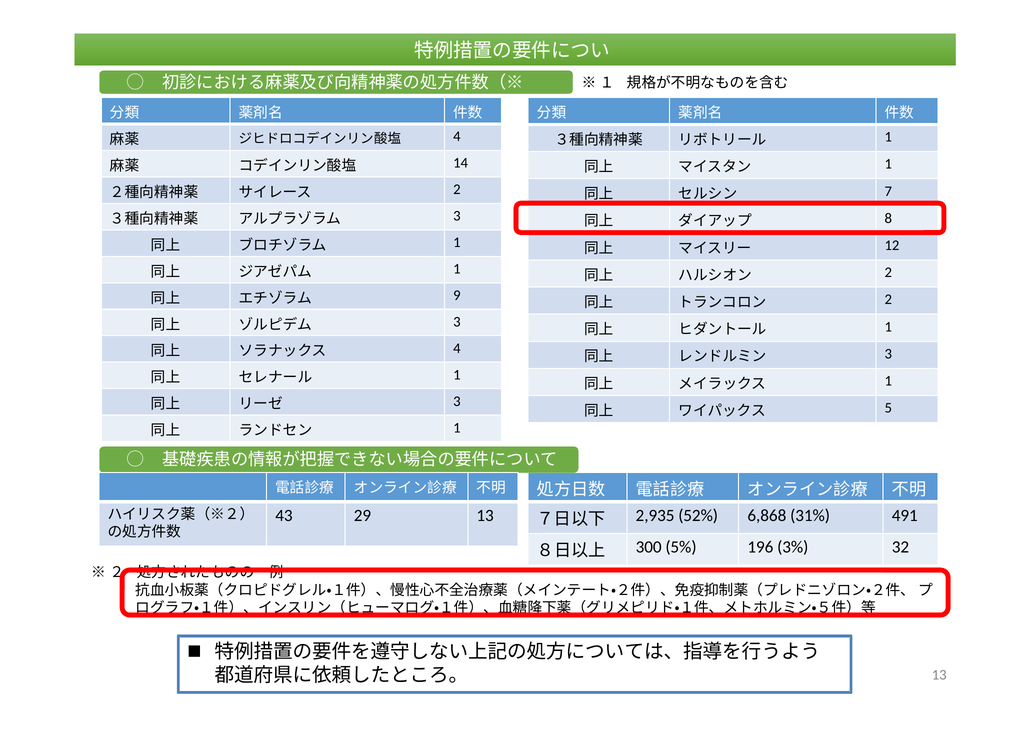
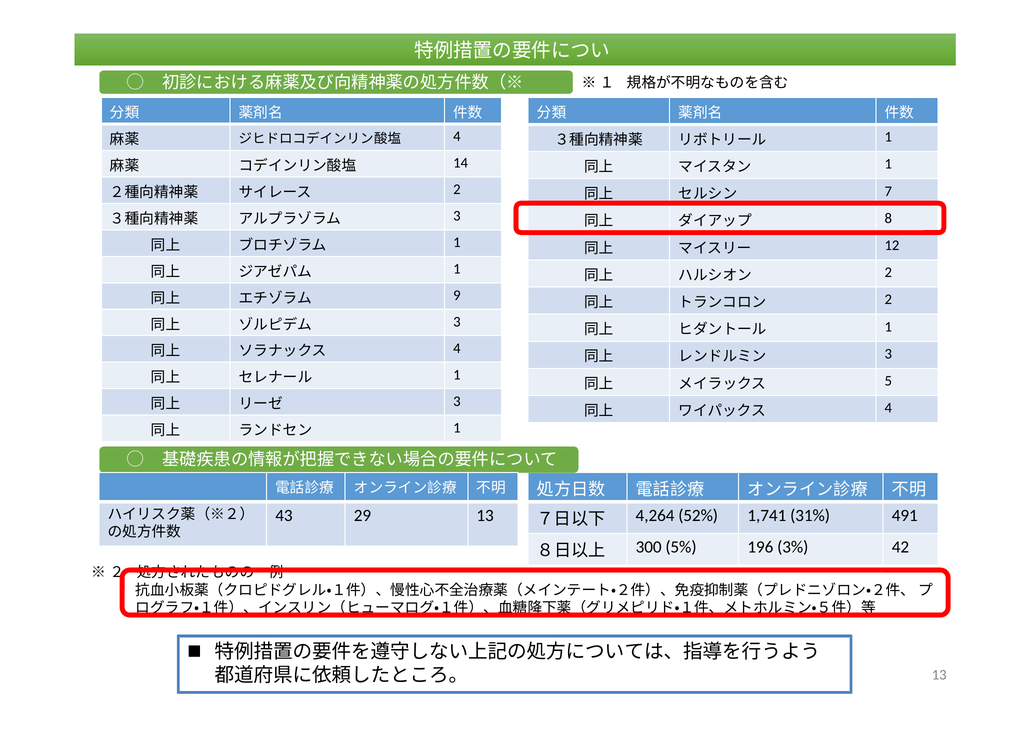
1 at (888, 381): 1 -> 5
5 at (888, 408): 5 -> 4
2,935: 2,935 -> 4,264
6,868: 6,868 -> 1,741
32: 32 -> 42
